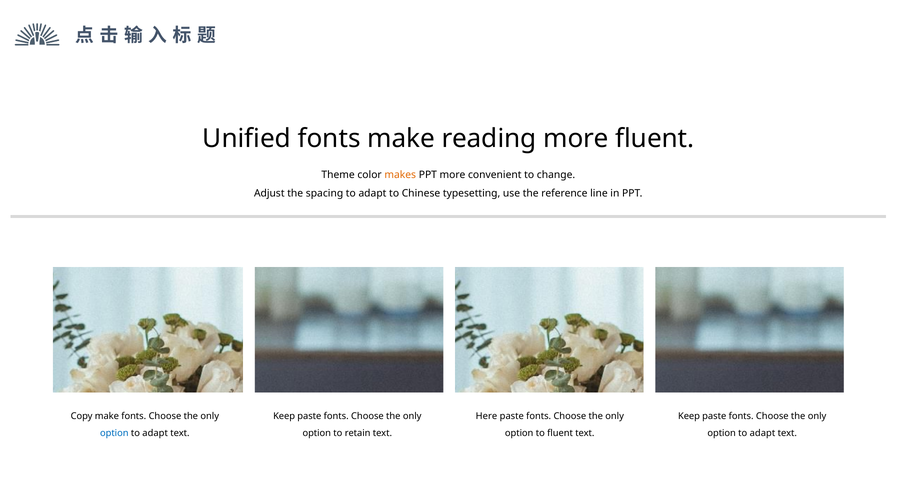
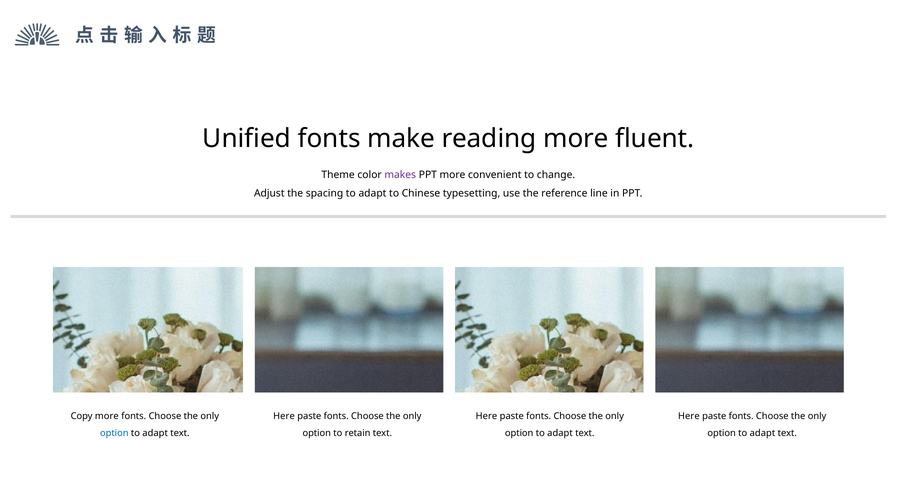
makes colour: orange -> purple
Copy make: make -> more
Keep at (284, 417): Keep -> Here
Keep at (689, 417): Keep -> Here
fluent at (560, 434): fluent -> adapt
